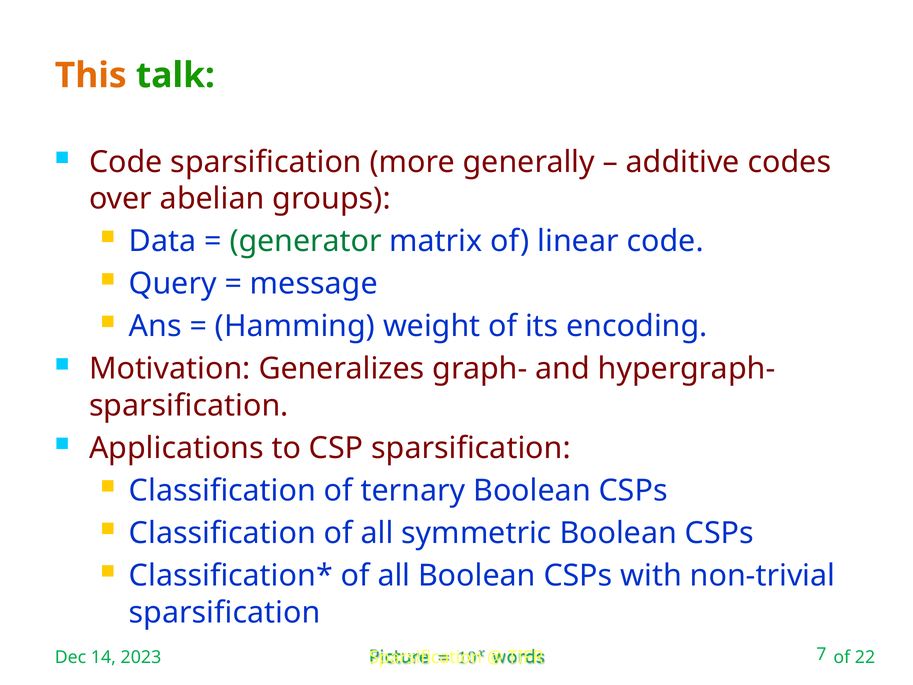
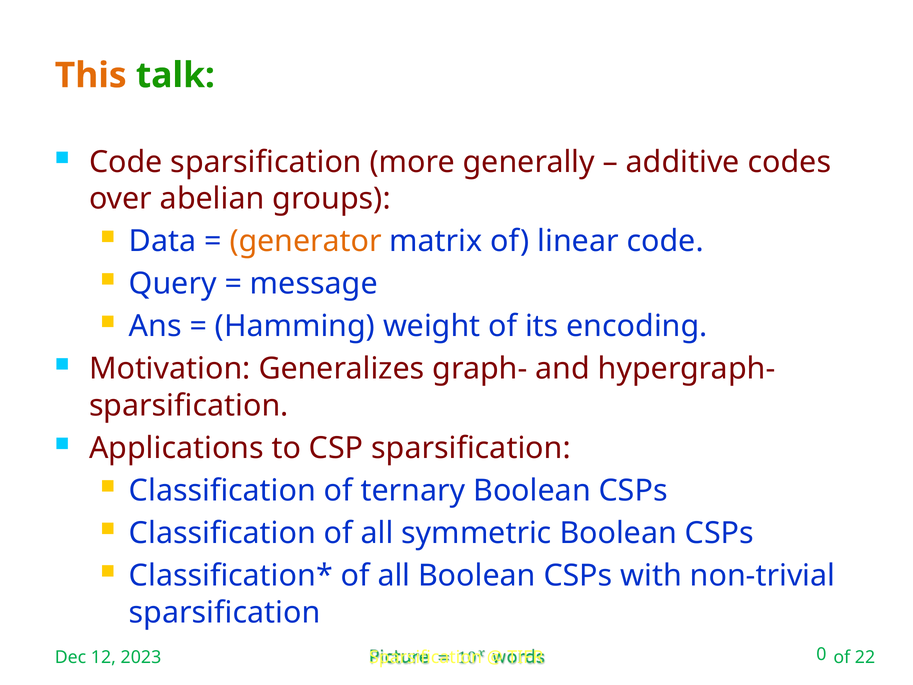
generator colour: green -> orange
14: 14 -> 12
7: 7 -> 0
